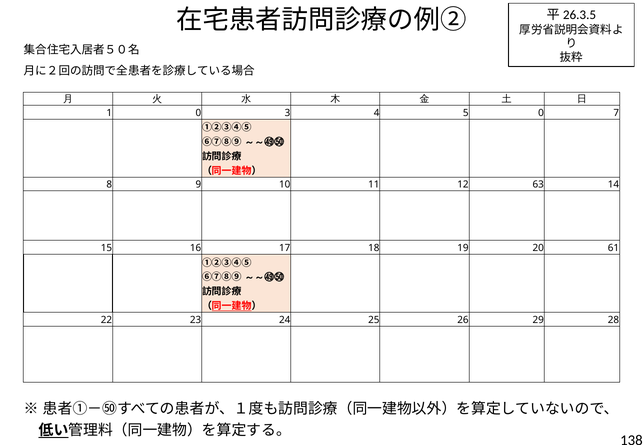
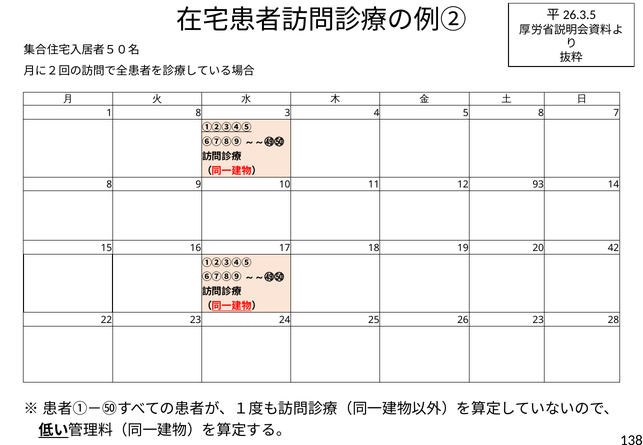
1 0: 0 -> 8
5 0: 0 -> 8
①②③④⑤ at (227, 128) underline: none -> present
63: 63 -> 93
61: 61 -> 42
29 at (538, 320): 29 -> 23
